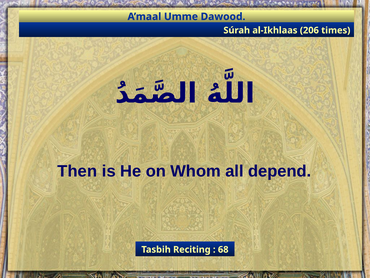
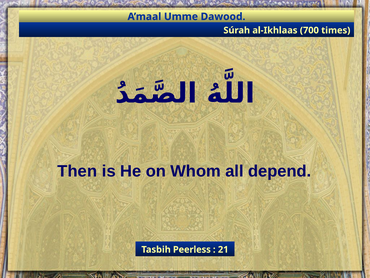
206: 206 -> 700
Reciting: Reciting -> Peerless
68: 68 -> 21
